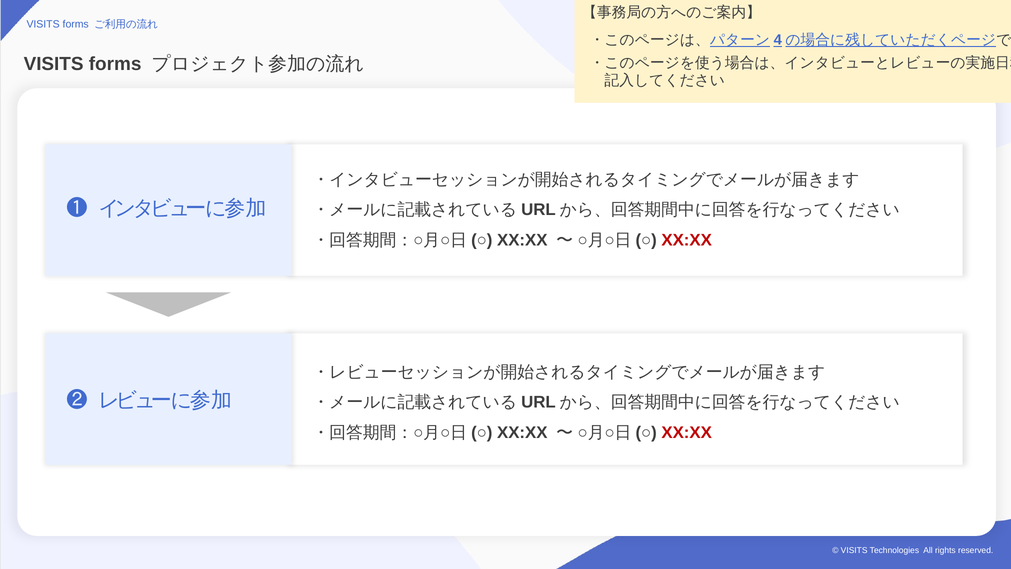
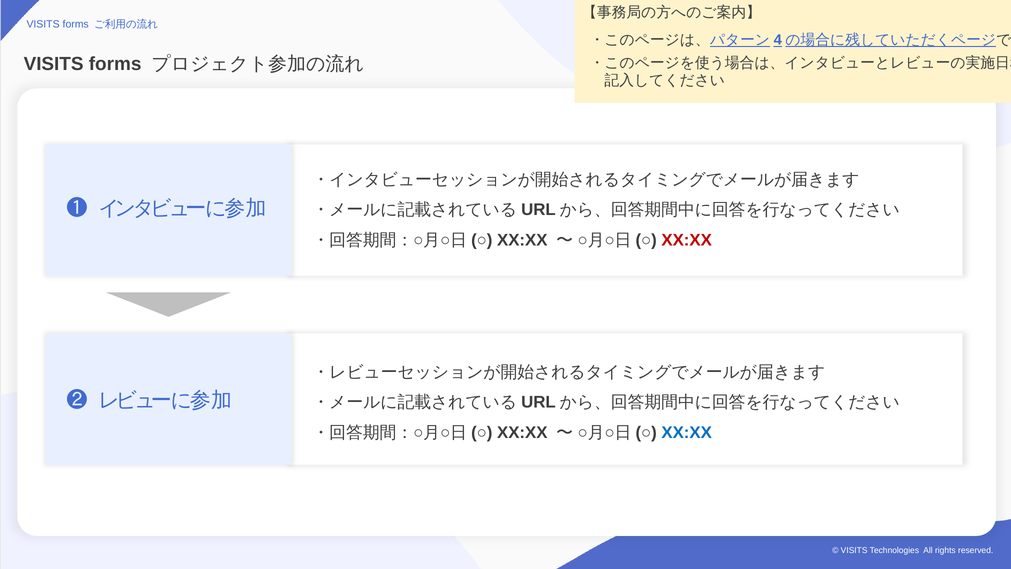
XX:XX at (687, 432) colour: red -> blue
